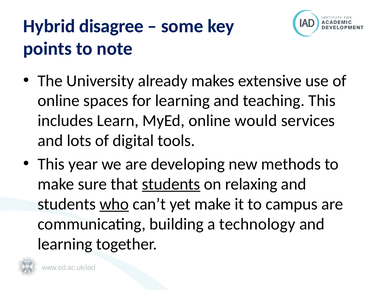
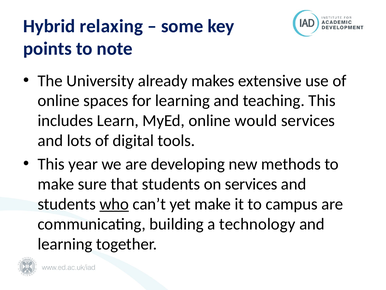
disagree: disagree -> relaxing
students at (171, 184) underline: present -> none
on relaxing: relaxing -> services
